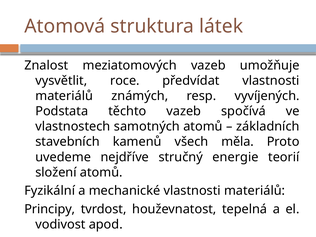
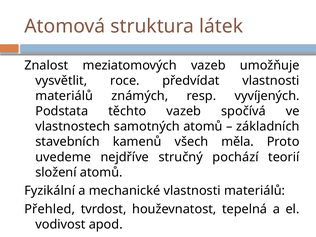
energie: energie -> pochází
Principy: Principy -> Přehled
